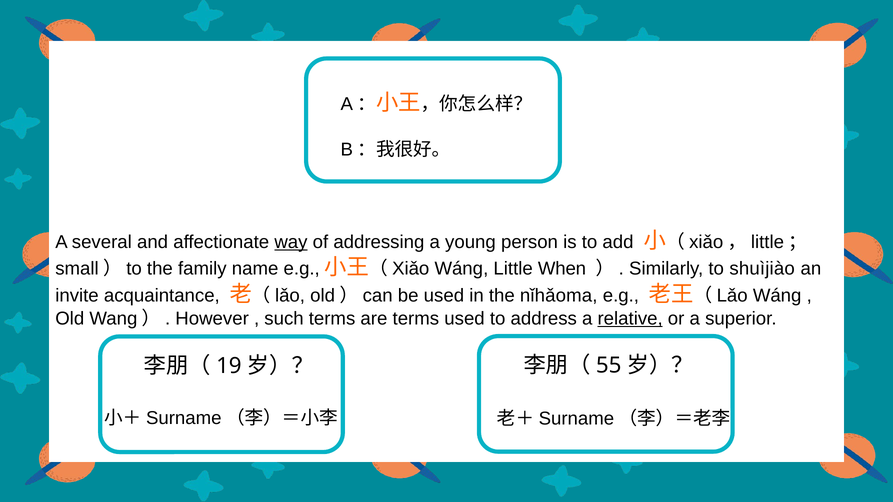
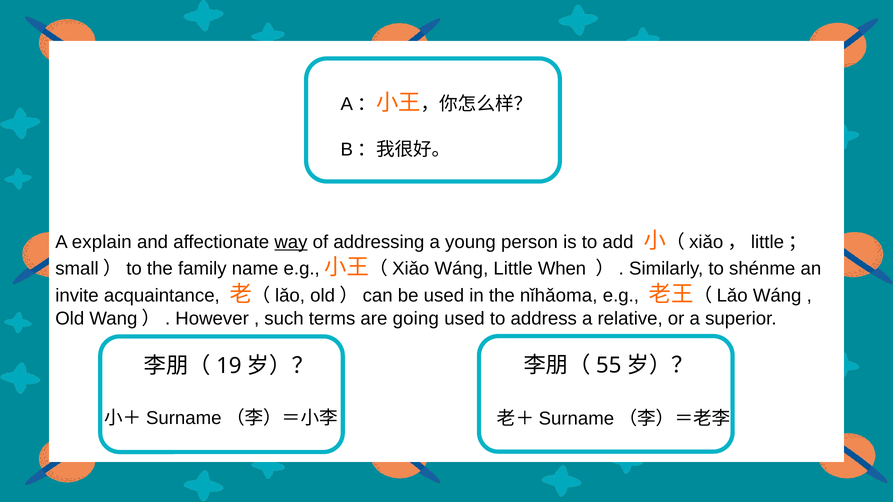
several: several -> explain
shuìjiào: shuìjiào -> shénme
are terms: terms -> going
relative underline: present -> none
